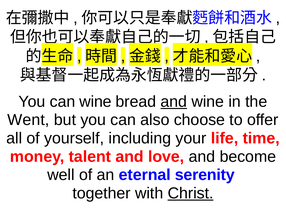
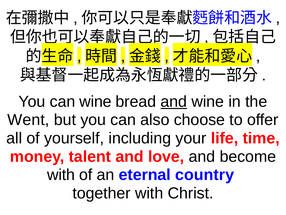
well at (61, 174): well -> with
serenity: serenity -> country
Christ underline: present -> none
